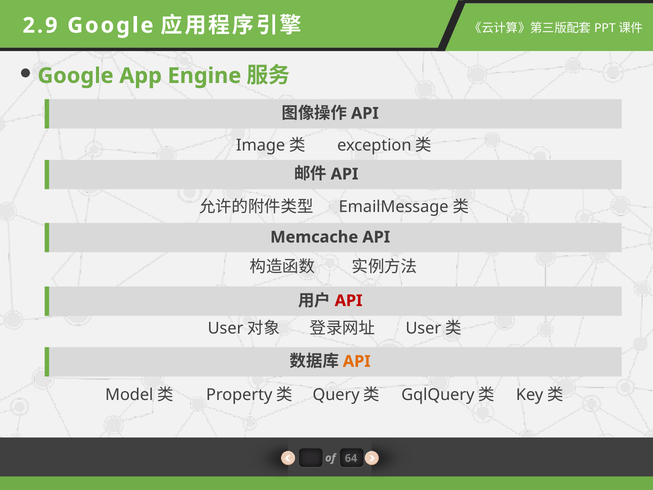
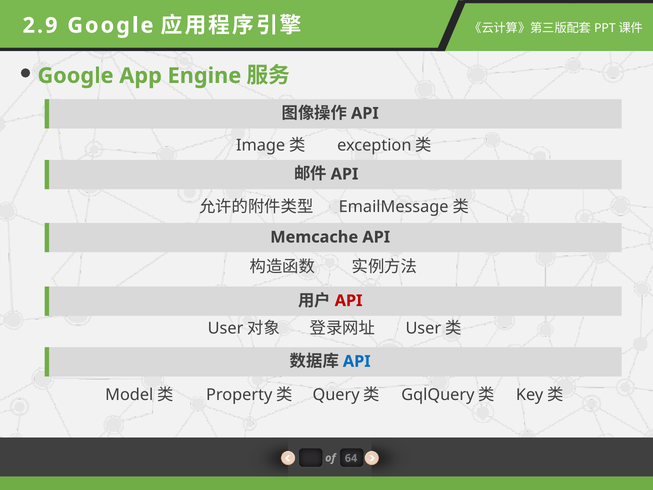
API at (357, 361) colour: orange -> blue
